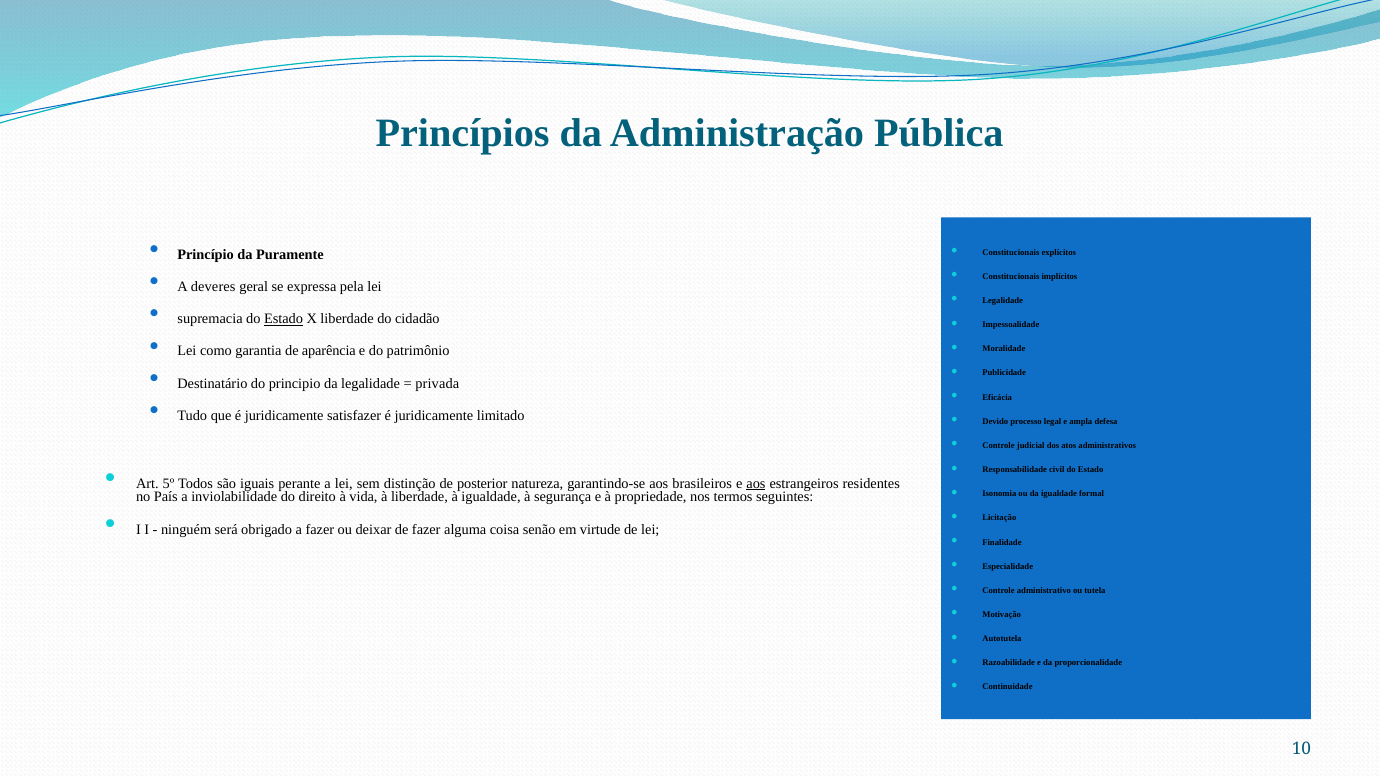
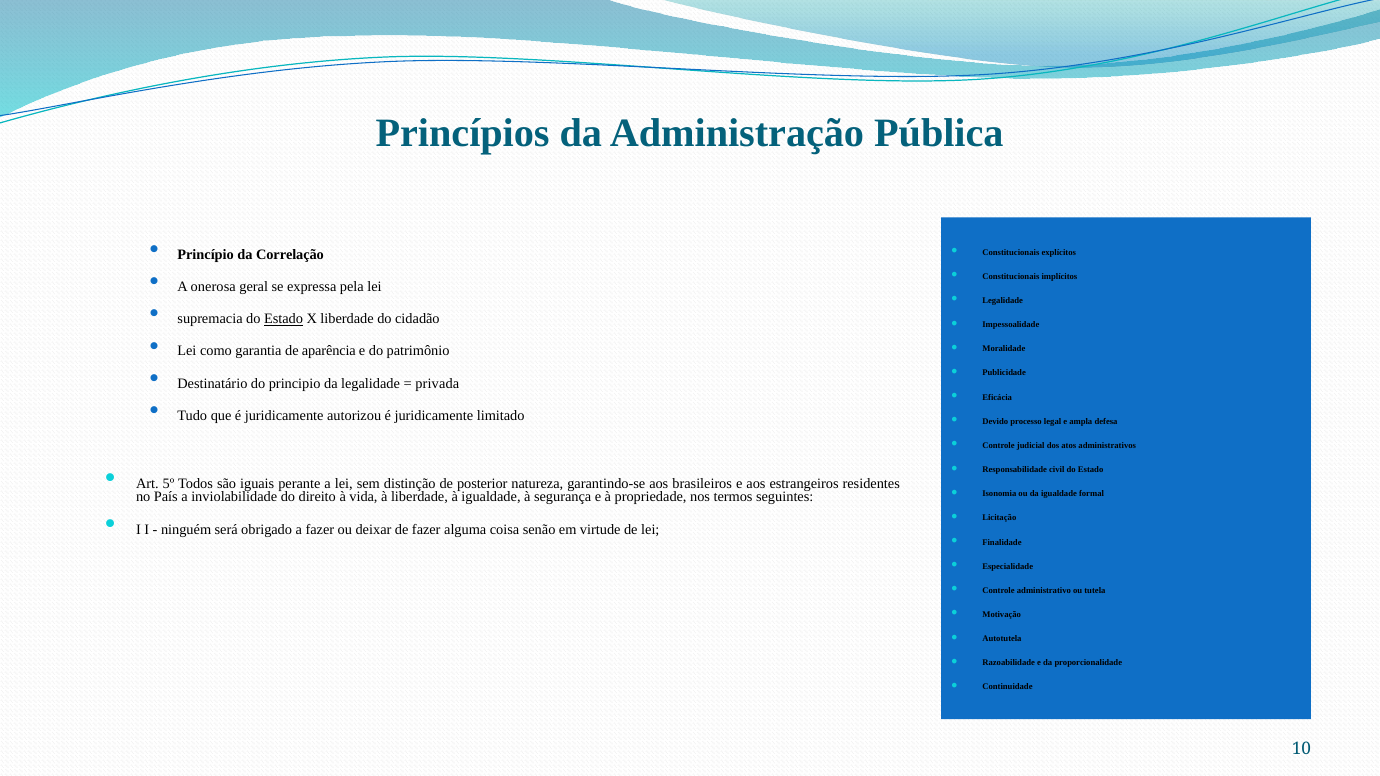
Puramente: Puramente -> Correlação
deveres: deveres -> onerosa
satisfazer: satisfazer -> autorizou
aos at (756, 483) underline: present -> none
